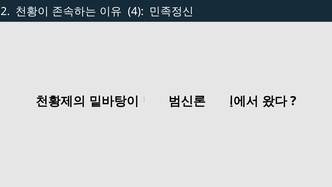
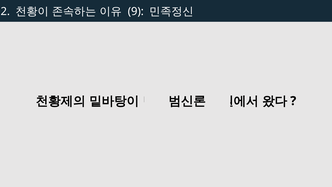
4: 4 -> 9
